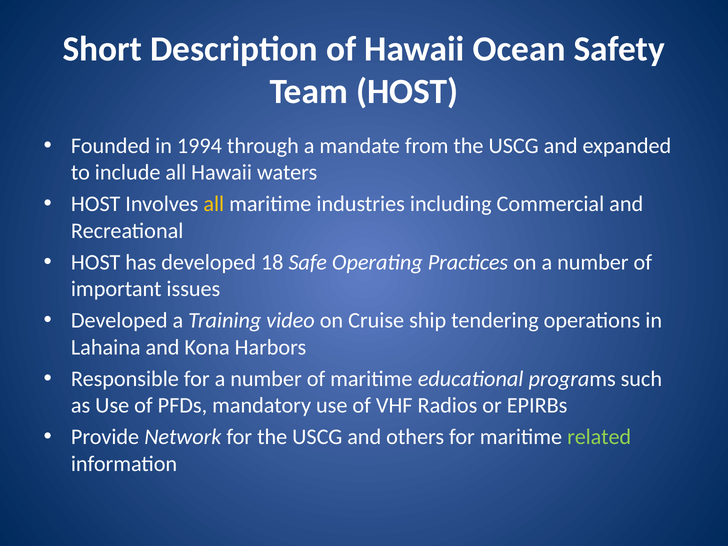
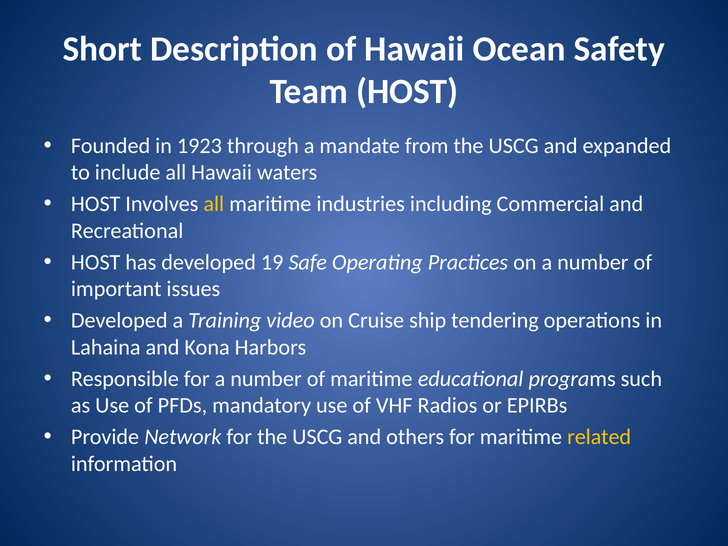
1994: 1994 -> 1923
18: 18 -> 19
related colour: light green -> yellow
